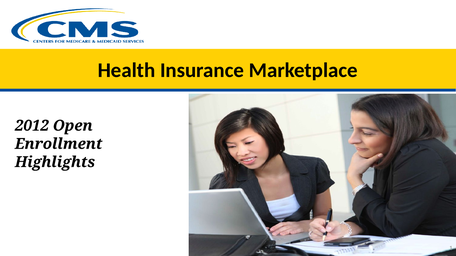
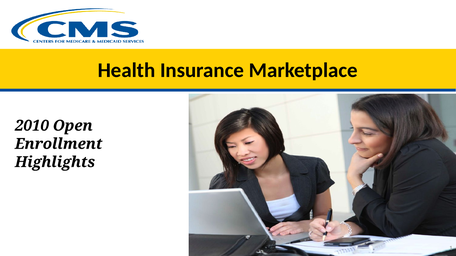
2012: 2012 -> 2010
